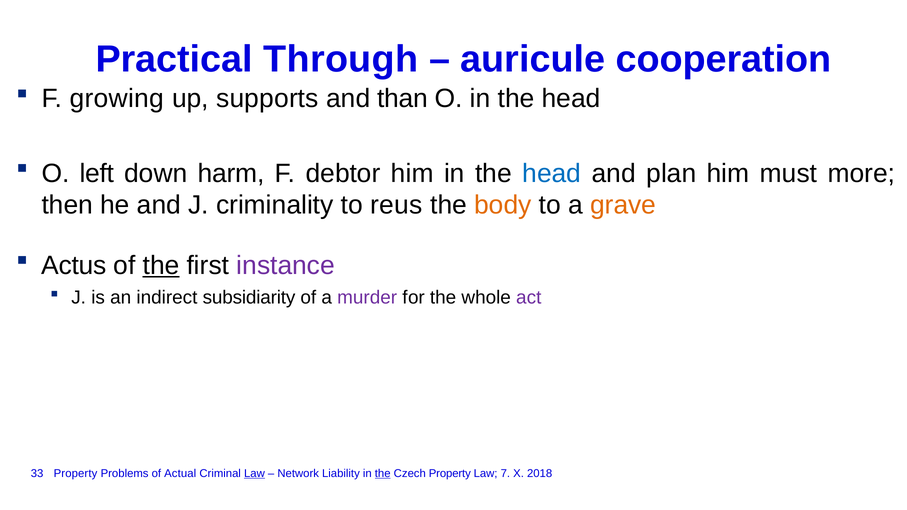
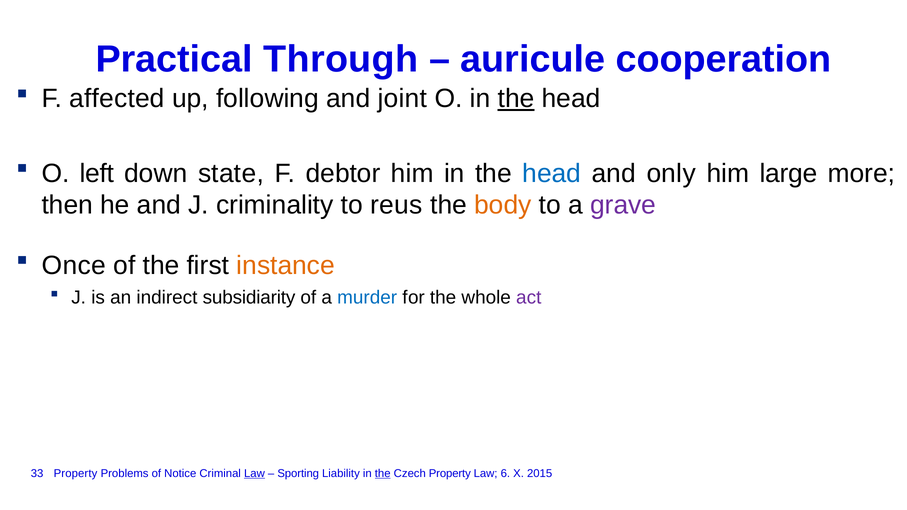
growing: growing -> affected
supports: supports -> following
than: than -> joint
the at (516, 99) underline: none -> present
harm: harm -> state
plan: plan -> only
must: must -> large
grave colour: orange -> purple
Actus: Actus -> Once
the at (161, 265) underline: present -> none
instance colour: purple -> orange
murder colour: purple -> blue
Actual: Actual -> Notice
Network: Network -> Sporting
7: 7 -> 6
2018: 2018 -> 2015
